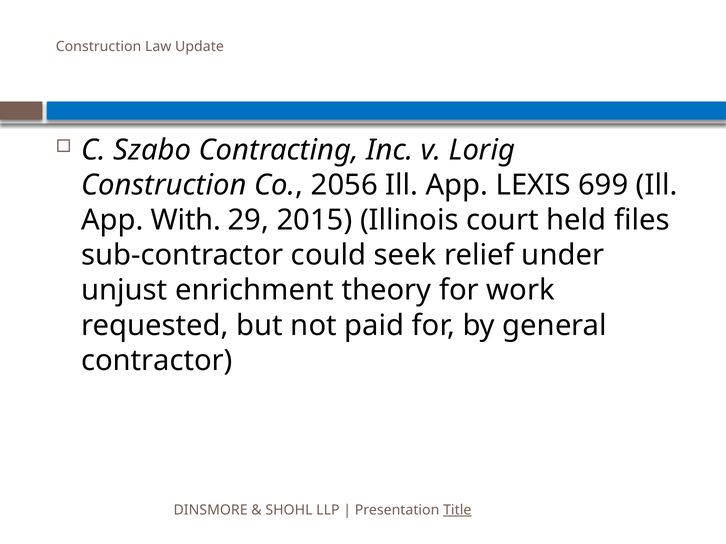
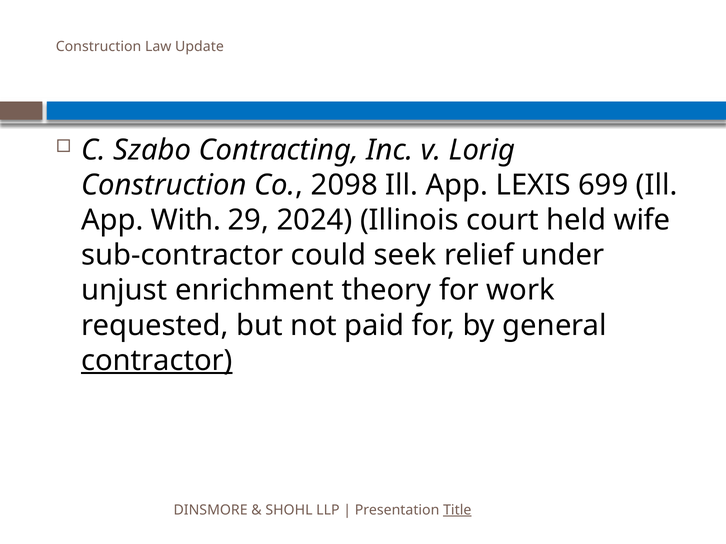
2056: 2056 -> 2098
2015: 2015 -> 2024
files: files -> wife
contractor underline: none -> present
